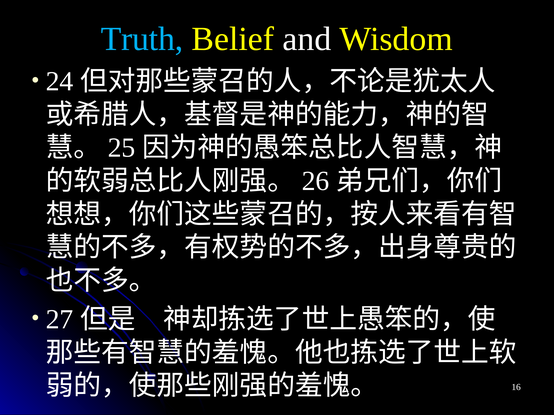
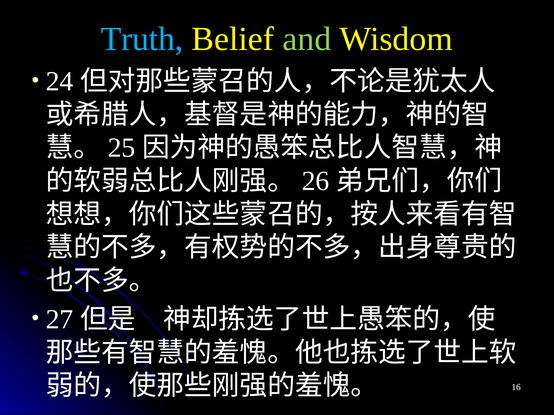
and colour: white -> light green
